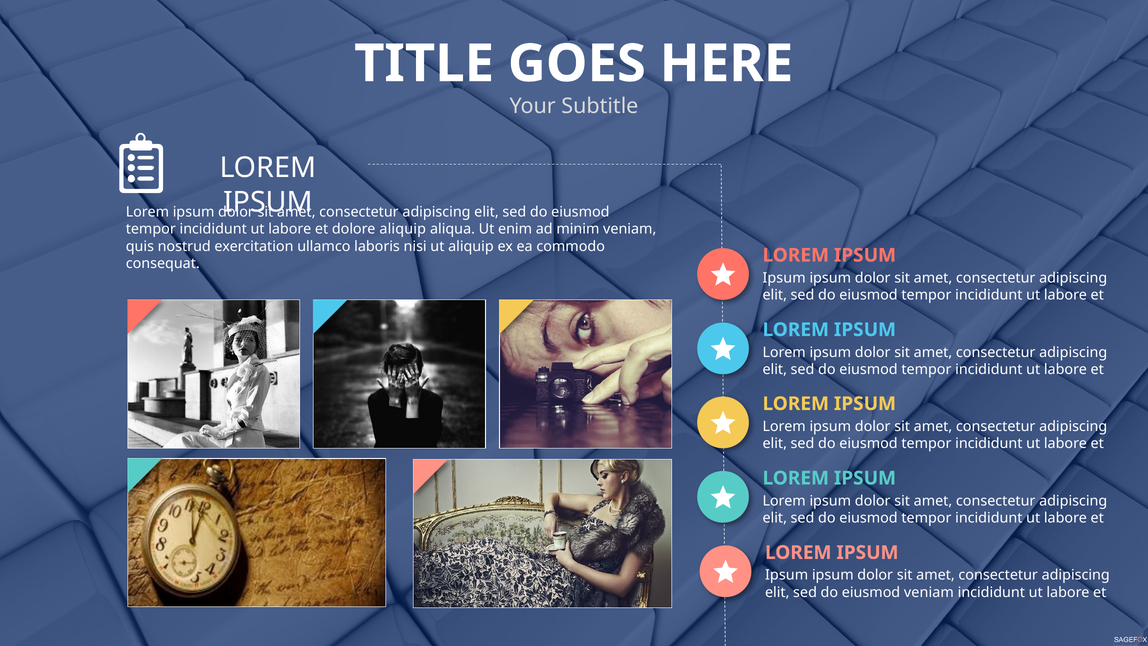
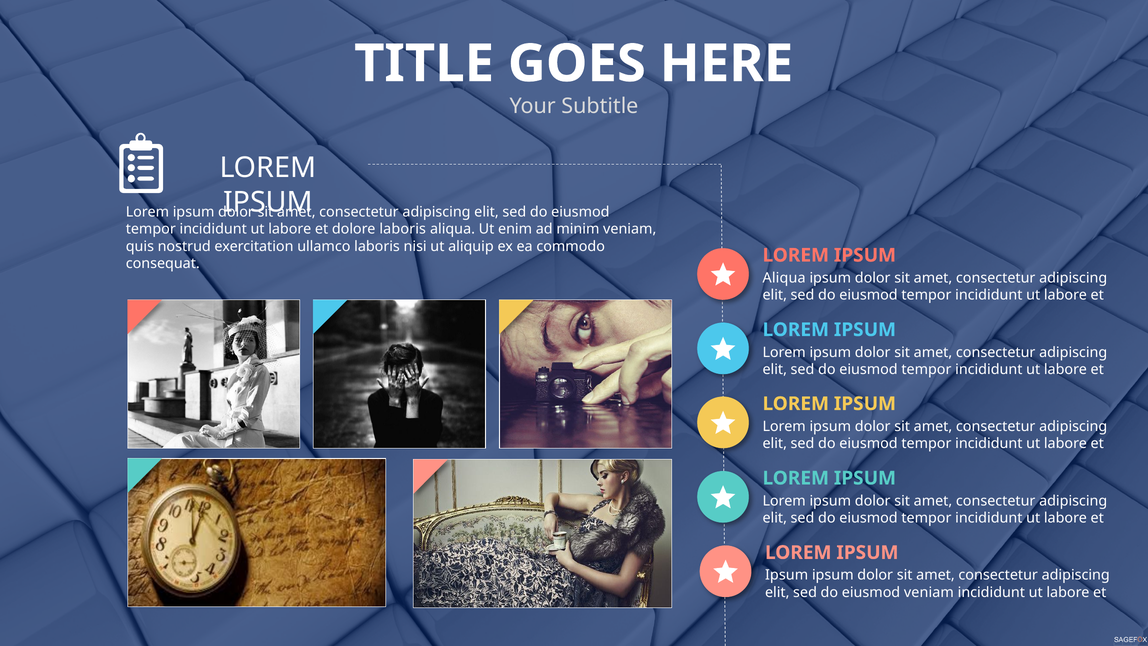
dolore aliquip: aliquip -> laboris
Ipsum at (784, 278): Ipsum -> Aliqua
